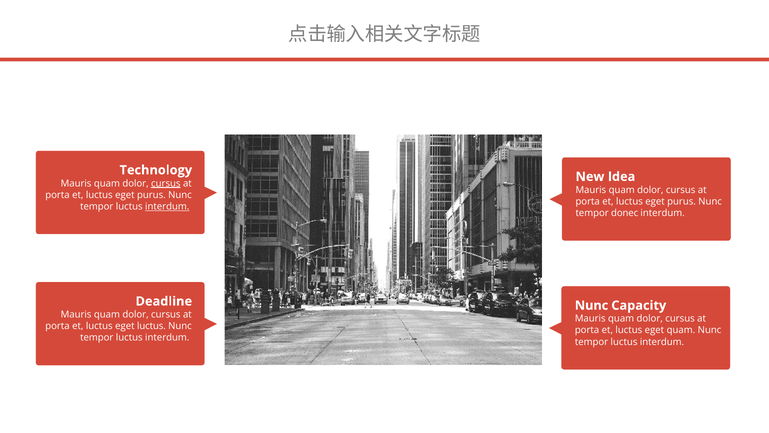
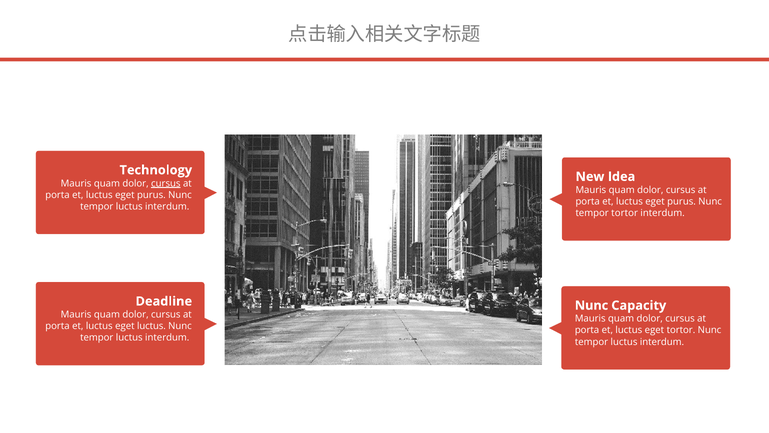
interdum at (167, 206) underline: present -> none
tempor donec: donec -> tortor
eget quam: quam -> tortor
